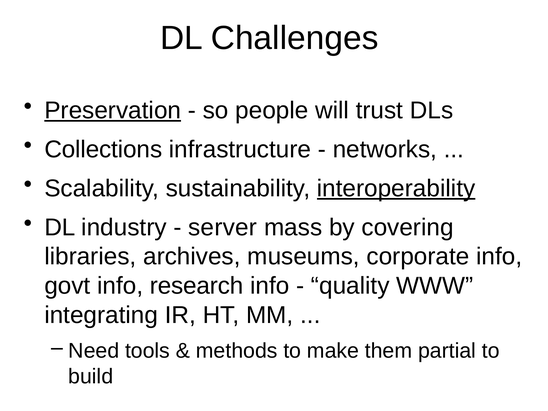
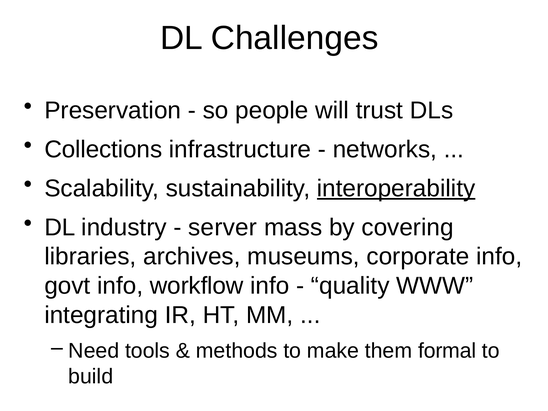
Preservation underline: present -> none
research: research -> workflow
partial: partial -> formal
